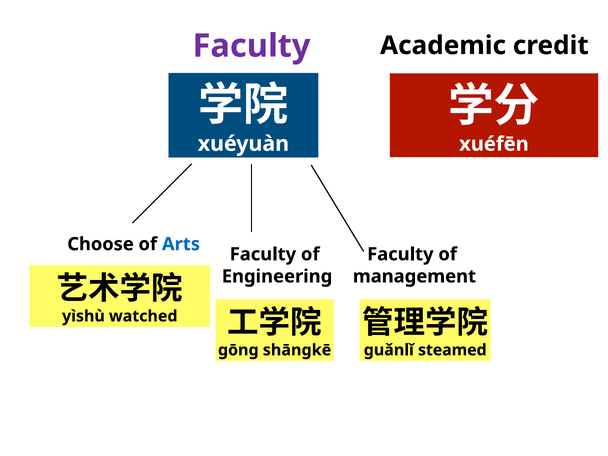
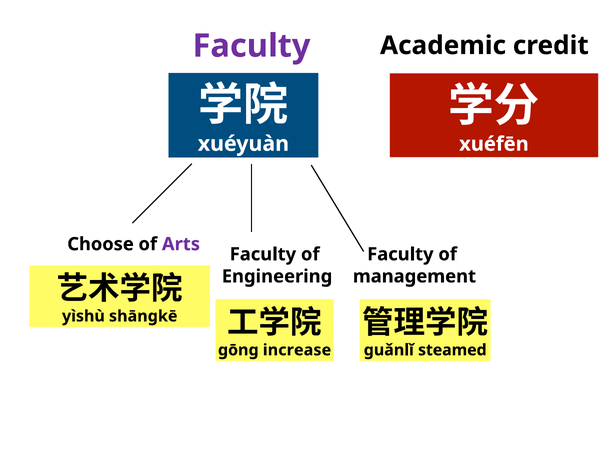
Arts colour: blue -> purple
watched: watched -> shāngkē
shāngkē: shāngkē -> increase
